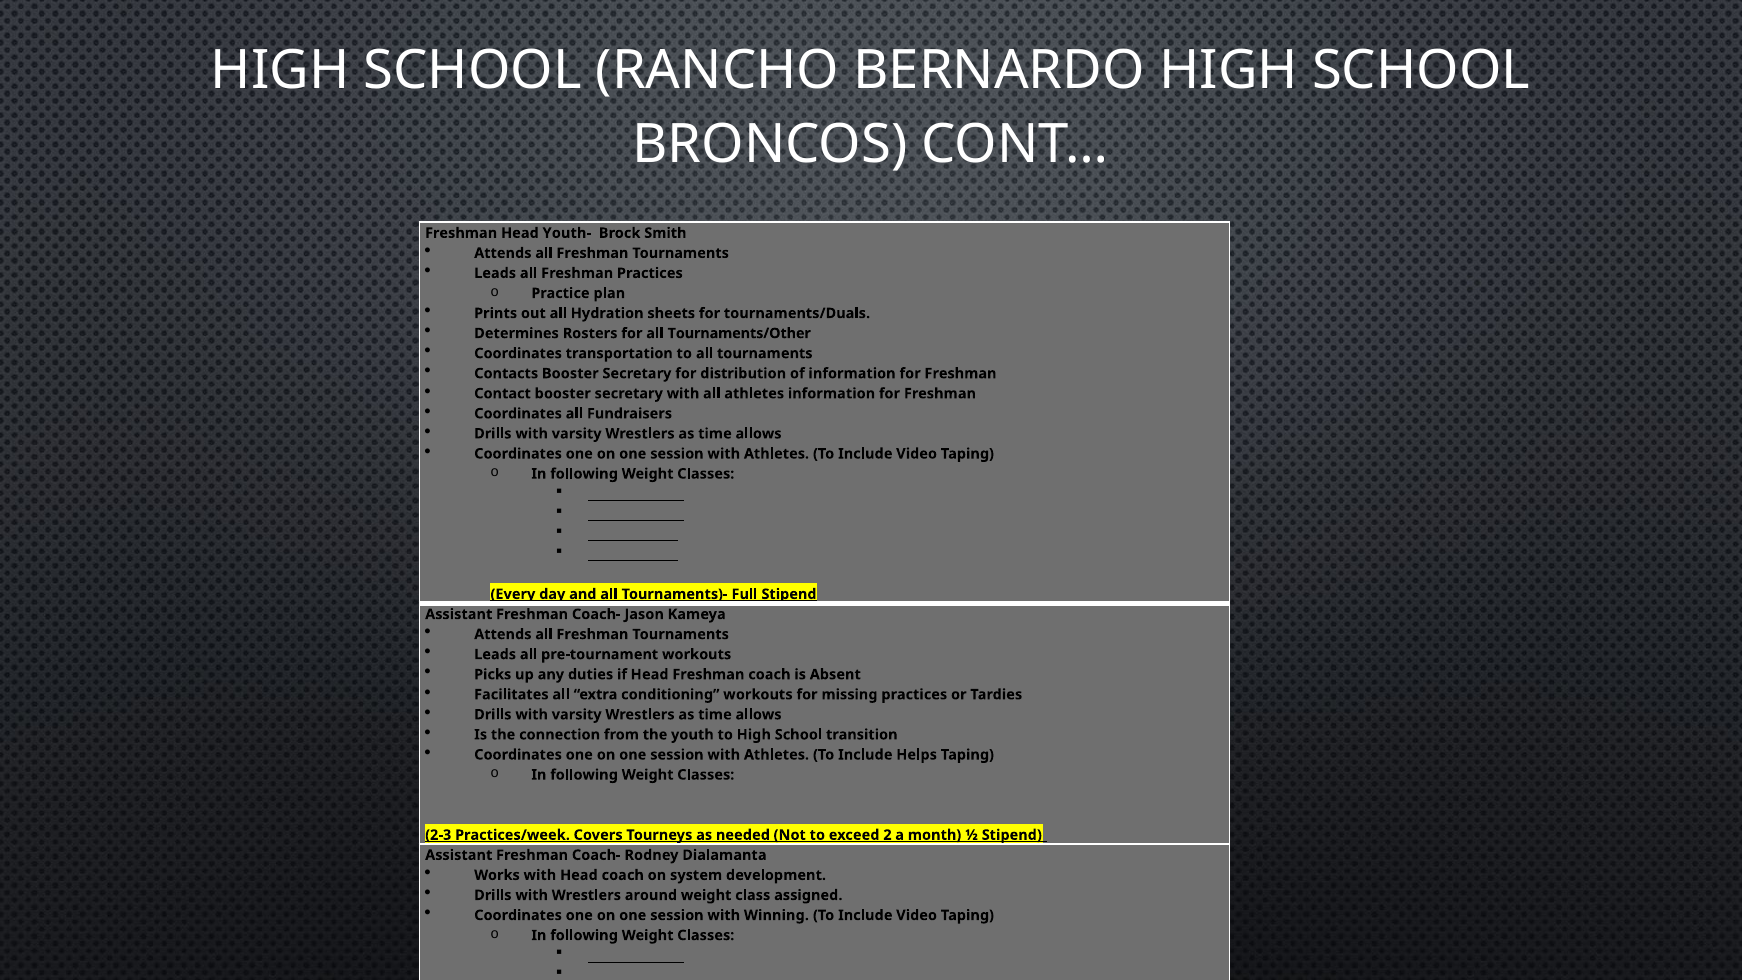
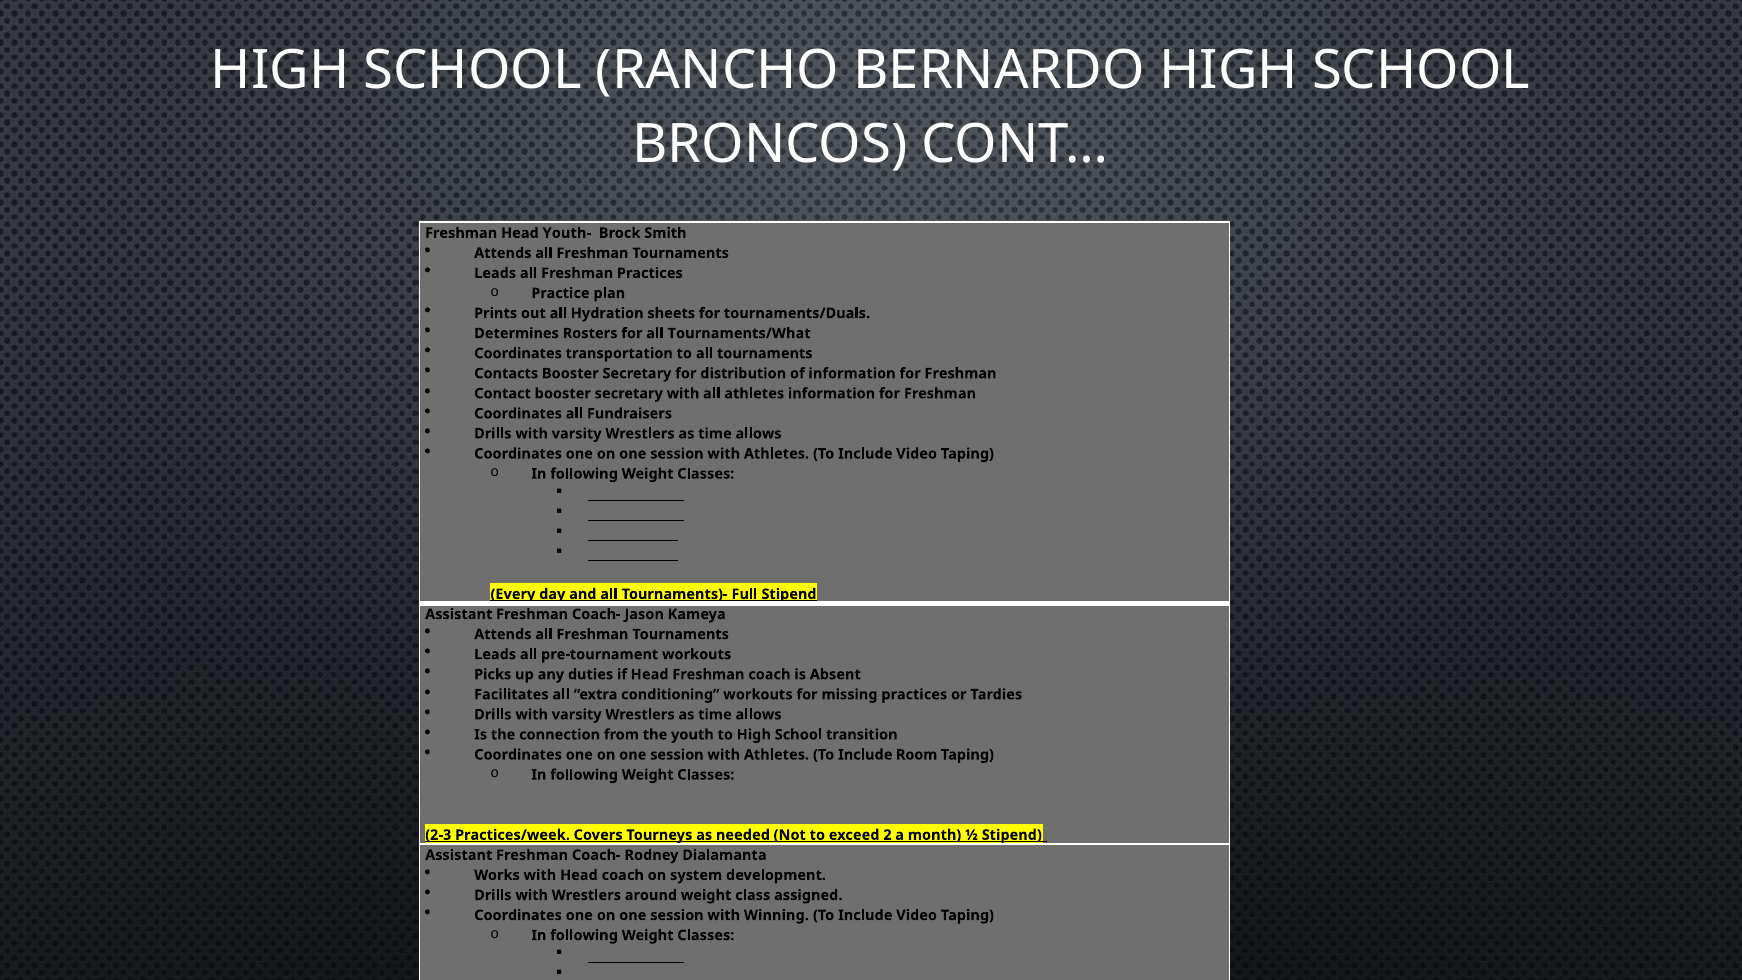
Tournaments/Other: Tournaments/Other -> Tournaments/What
Helps: Helps -> Room
